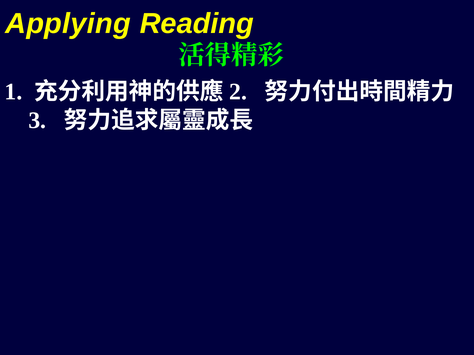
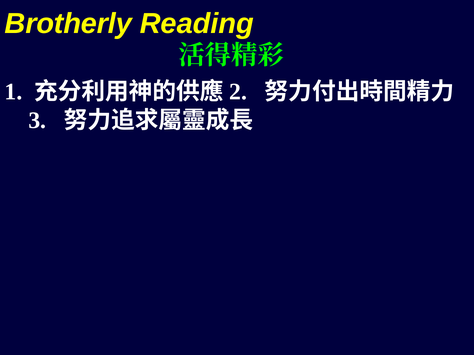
Applying: Applying -> Brotherly
